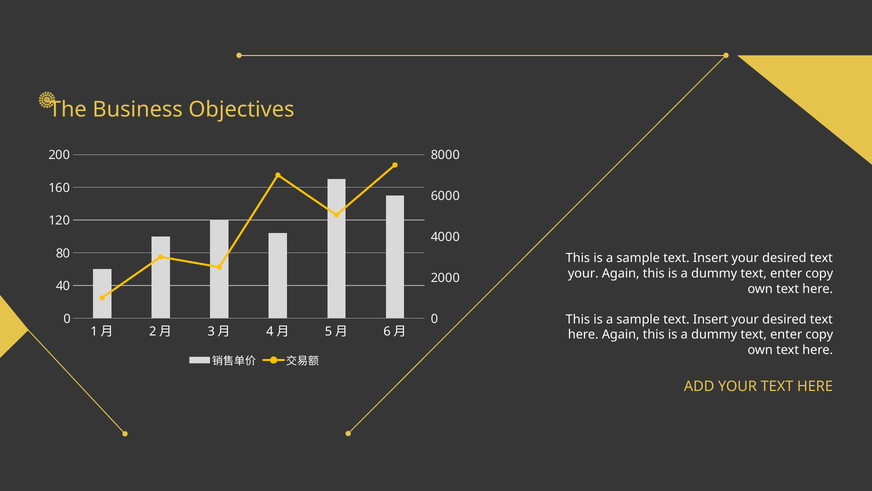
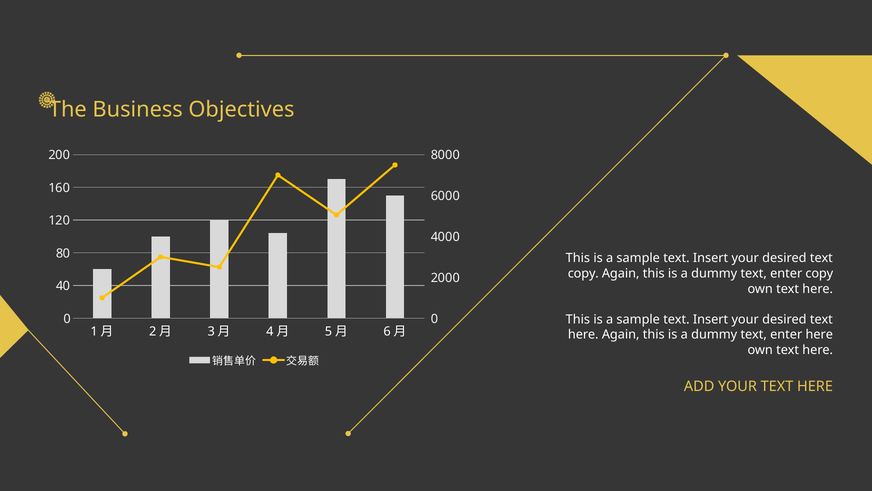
your at (583, 273): your -> copy
copy at (819, 334): copy -> here
